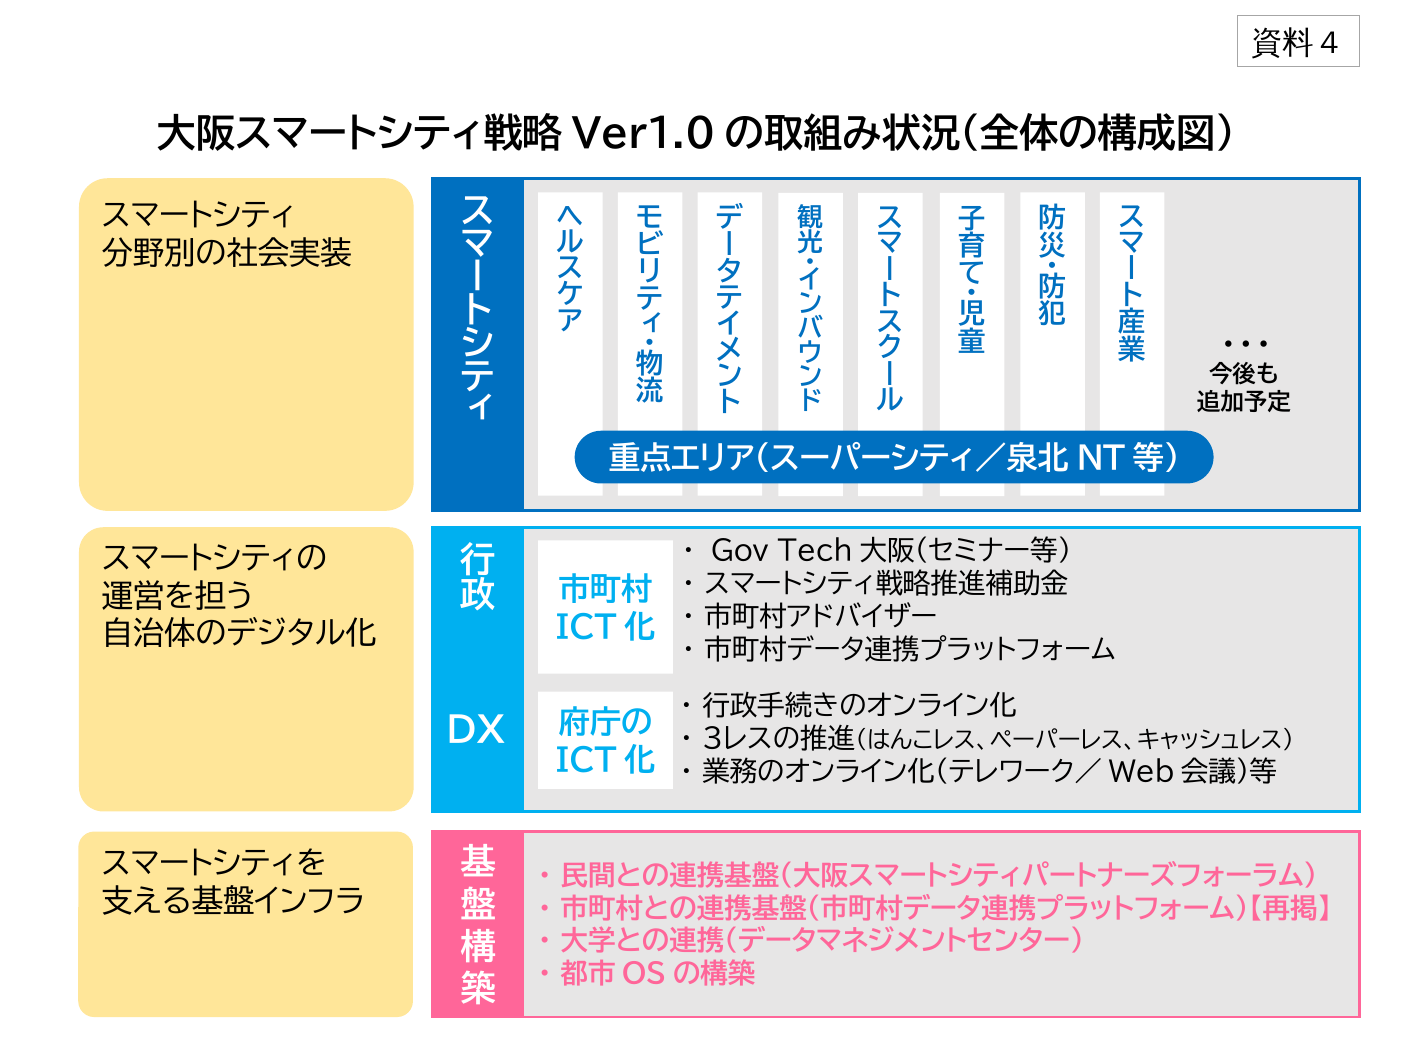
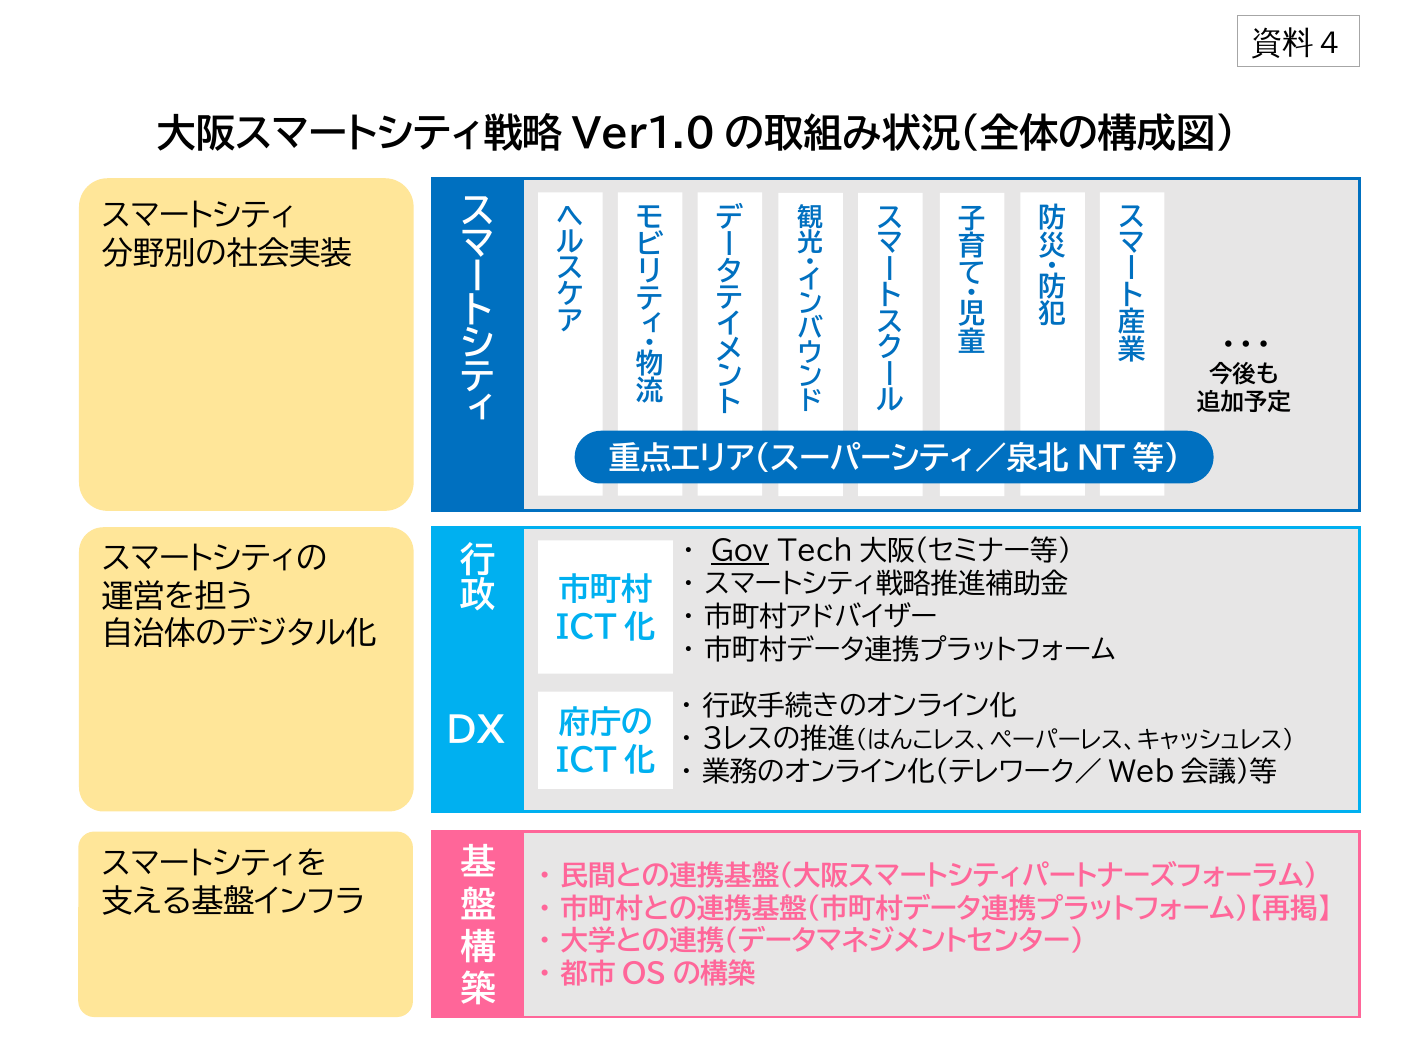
Gov underline: none -> present
